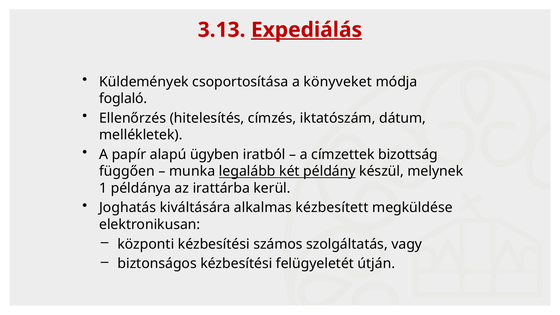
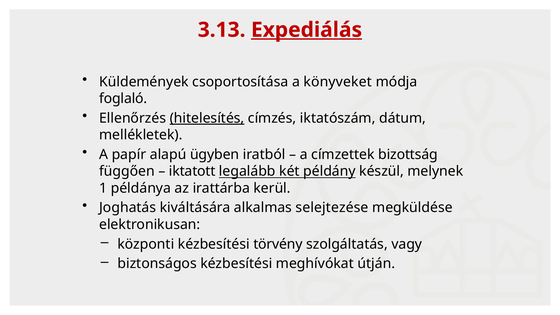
hitelesítés underline: none -> present
munka: munka -> iktatott
kézbesített: kézbesített -> selejtezése
számos: számos -> törvény
felügyeletét: felügyeletét -> meghívókat
